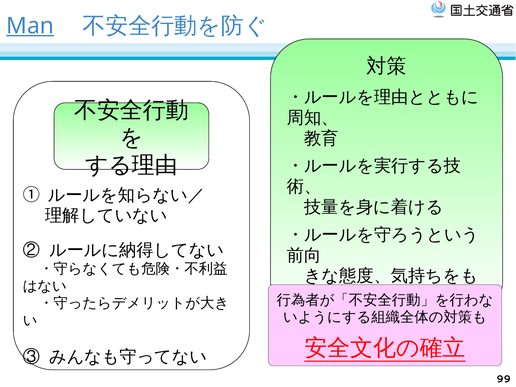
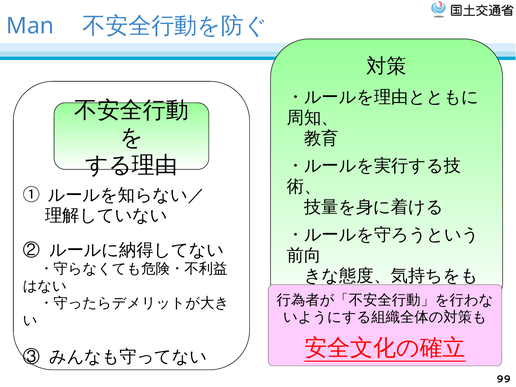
Man underline: present -> none
